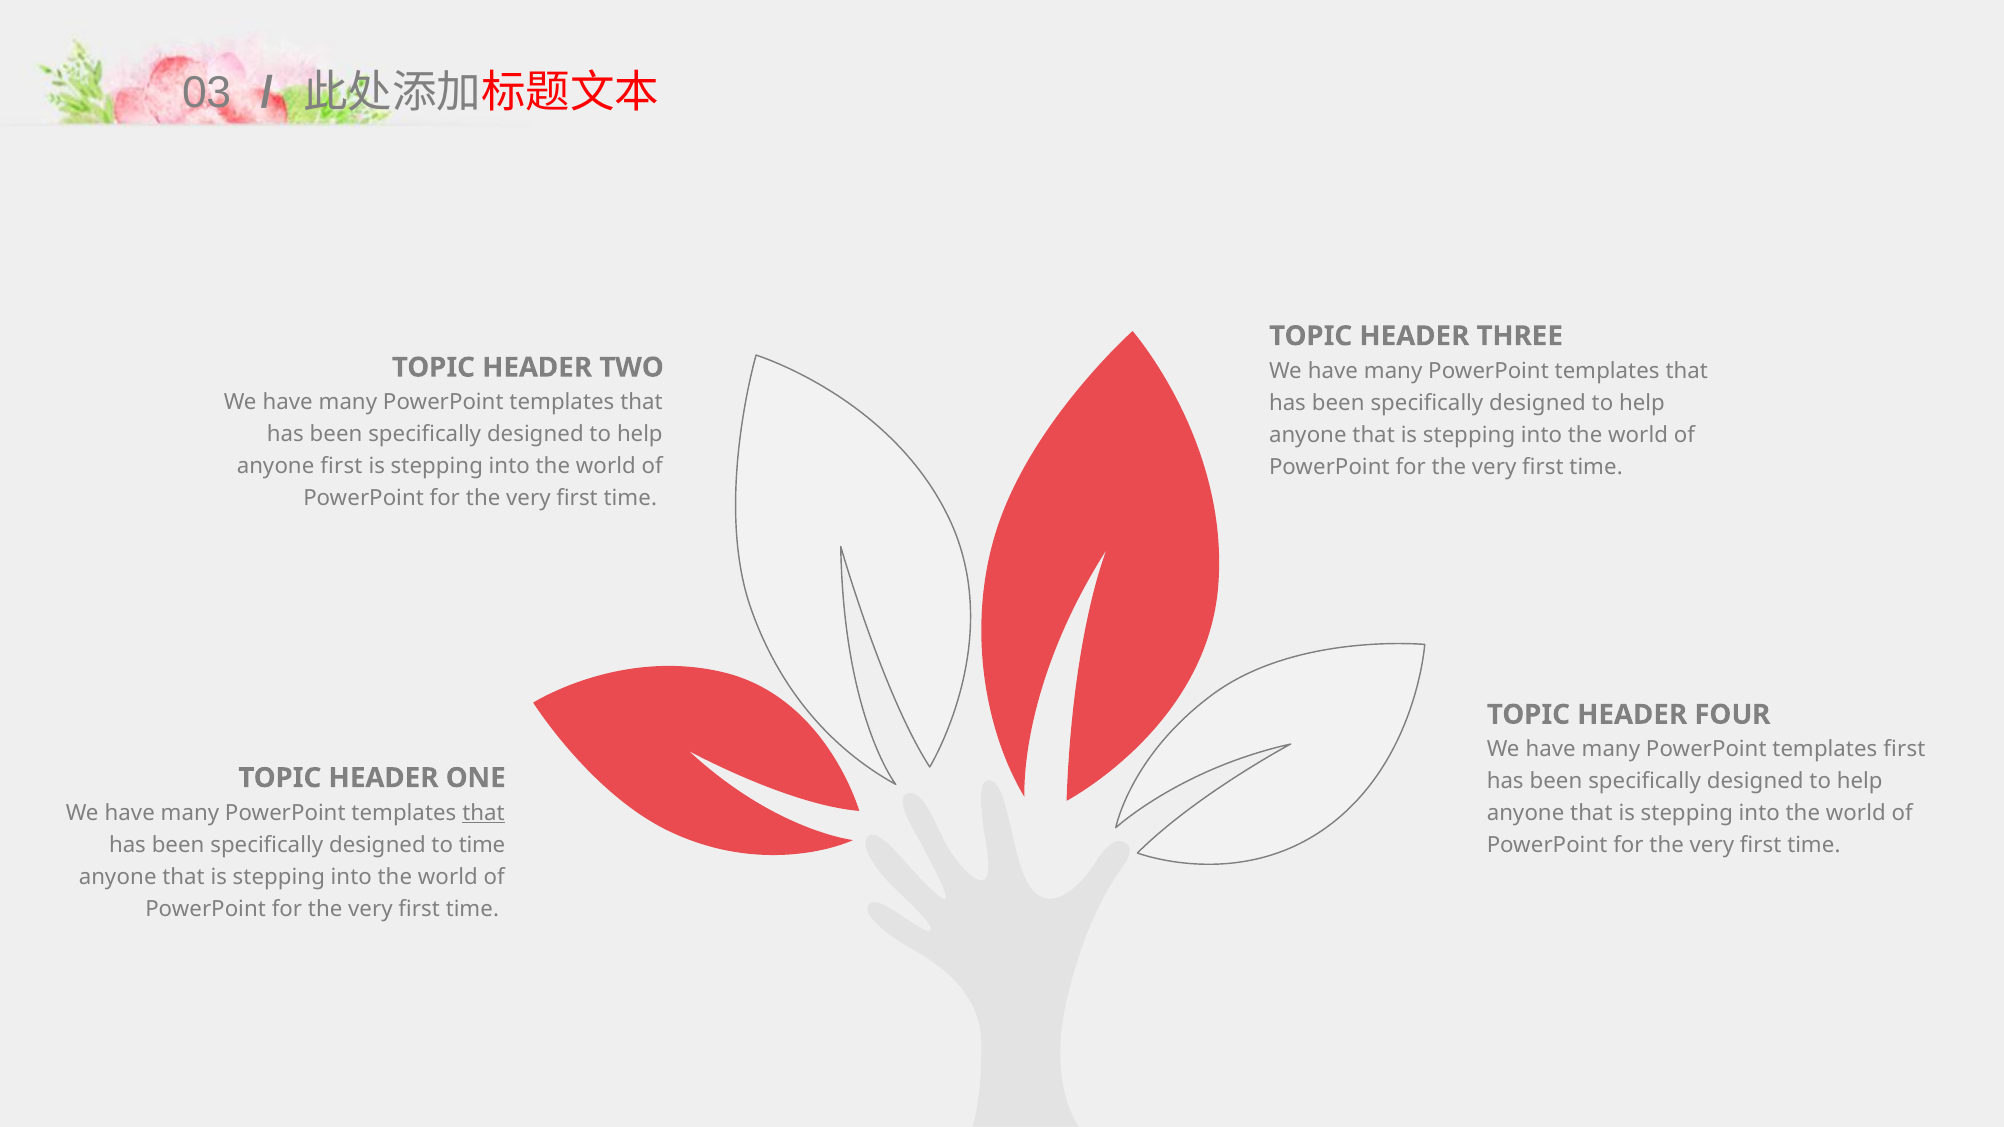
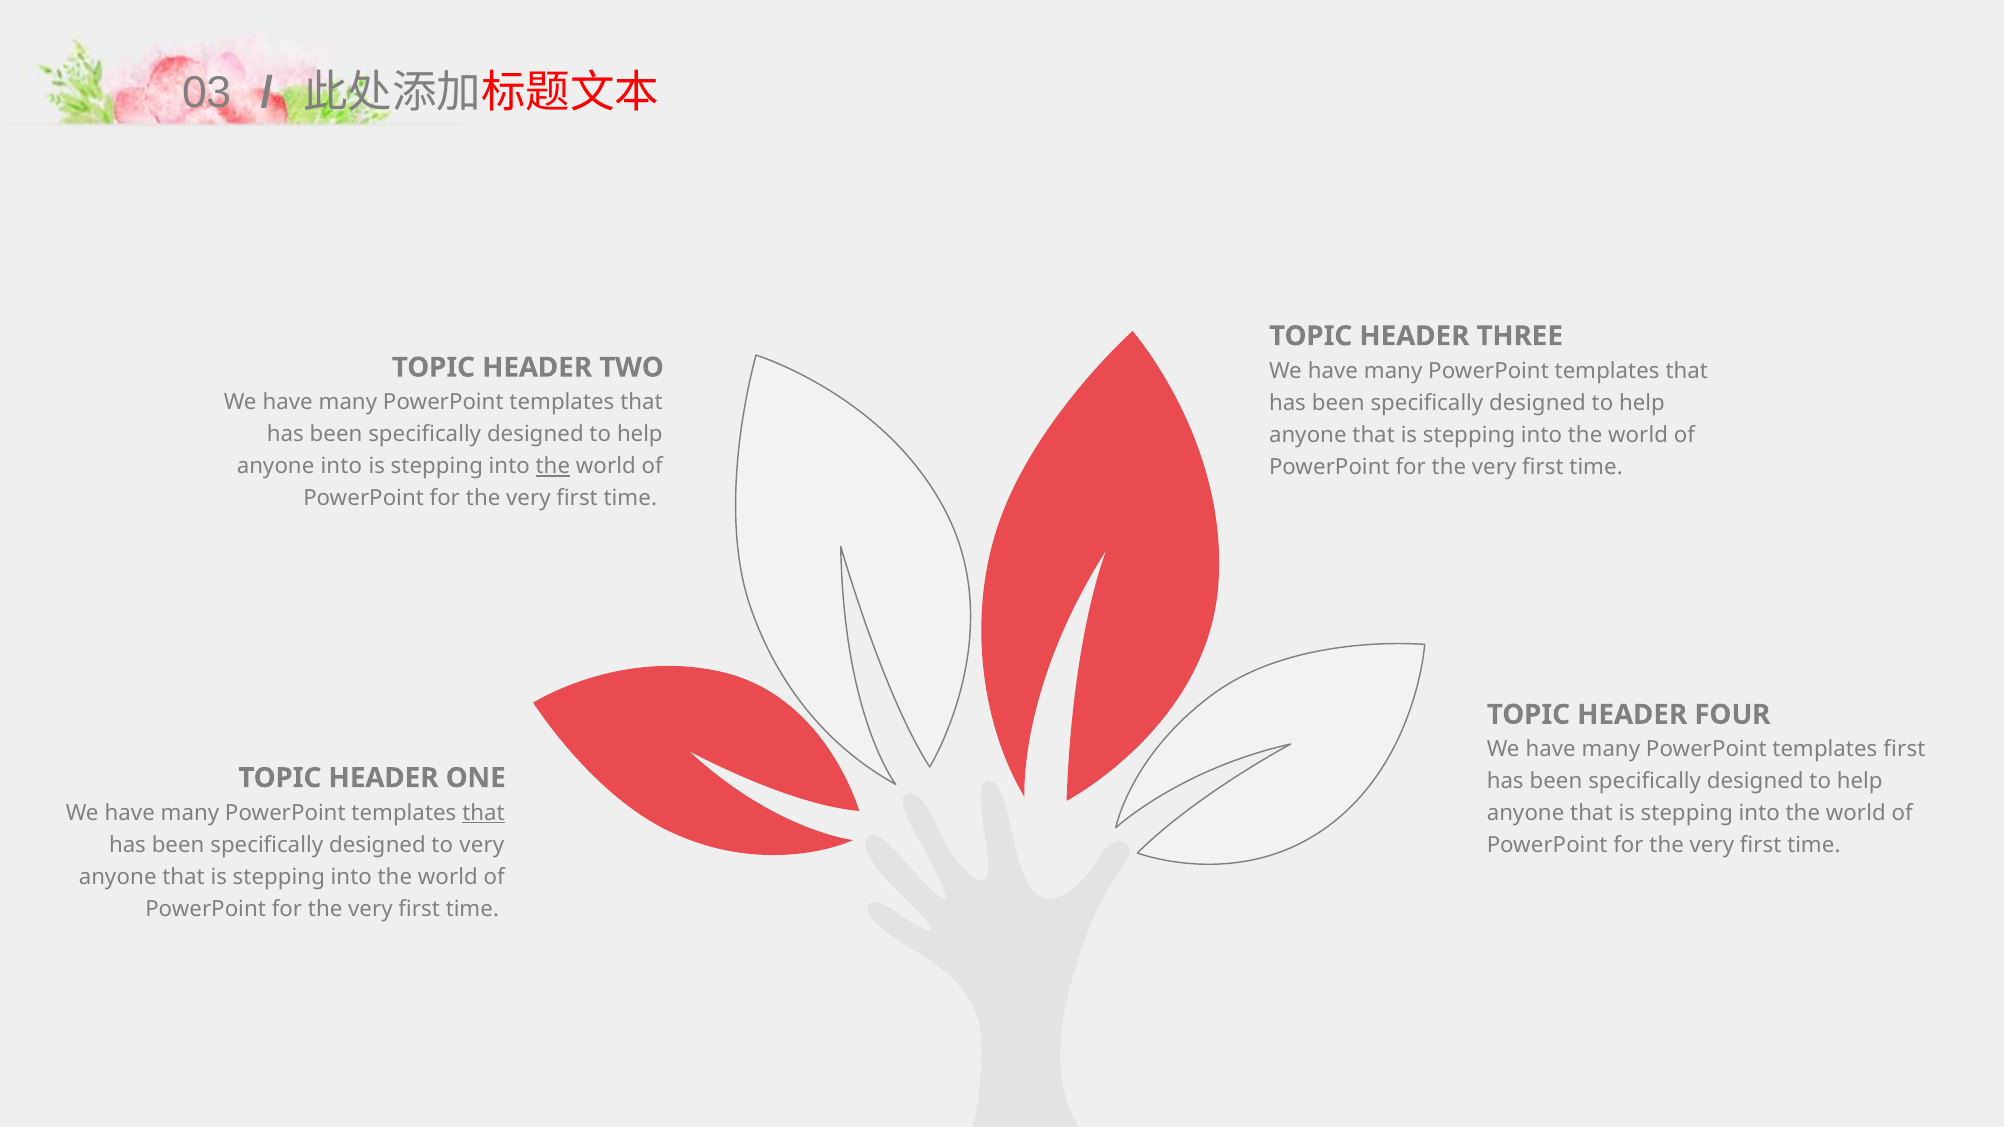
anyone first: first -> into
the at (553, 466) underline: none -> present
to time: time -> very
